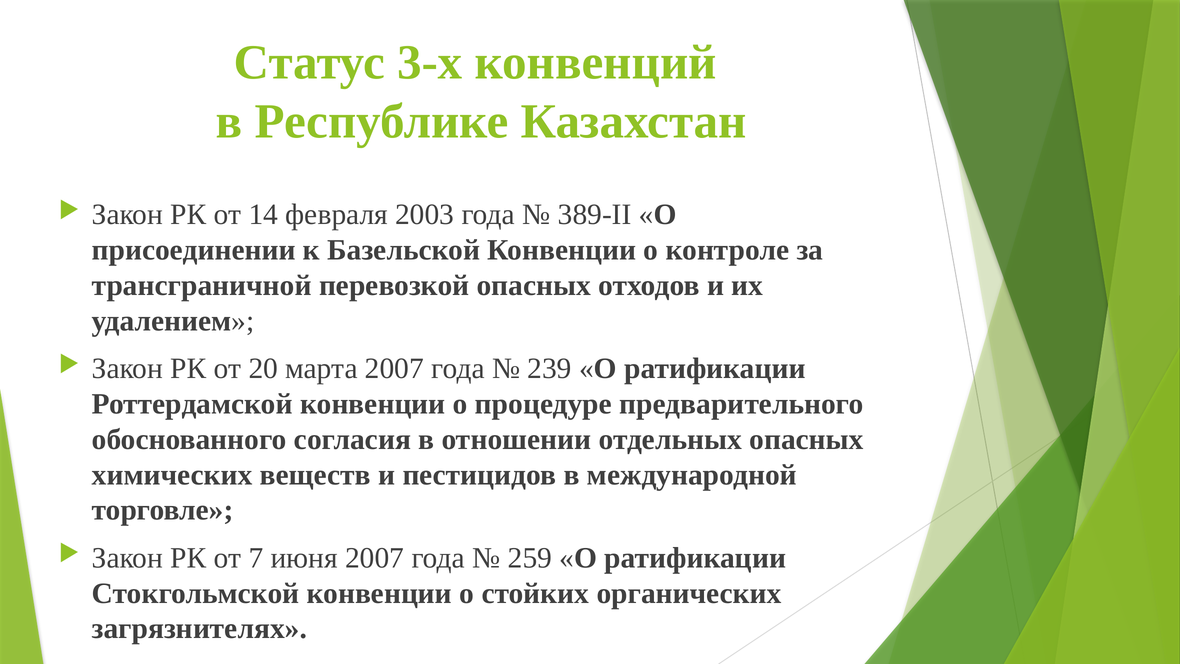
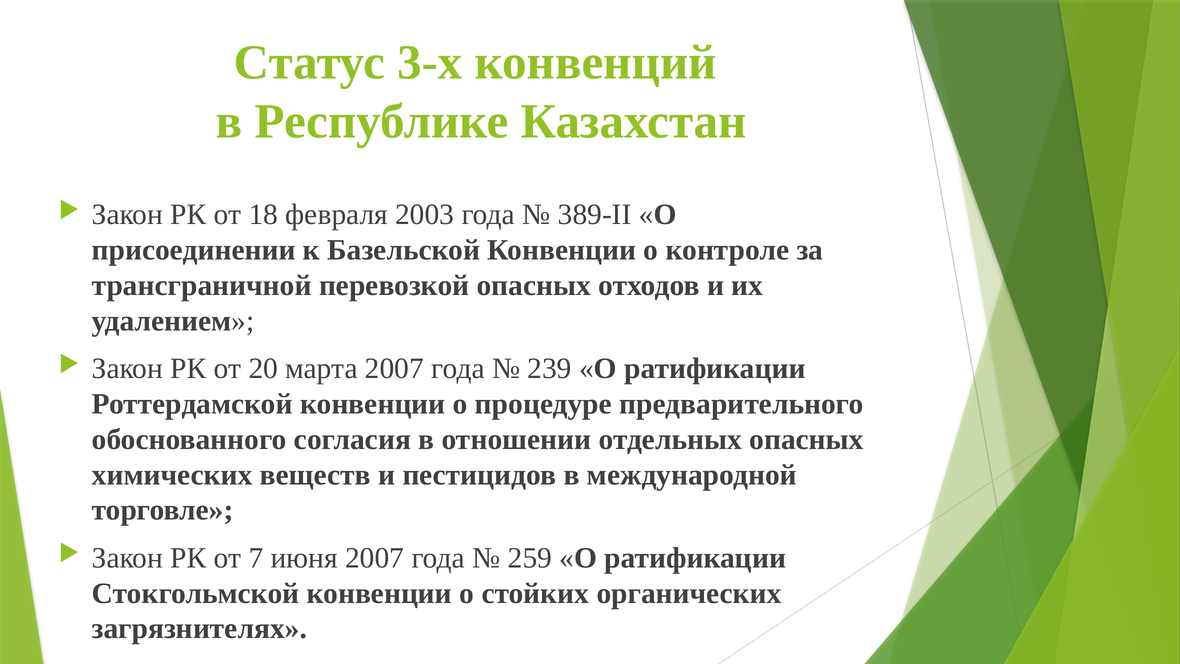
14: 14 -> 18
